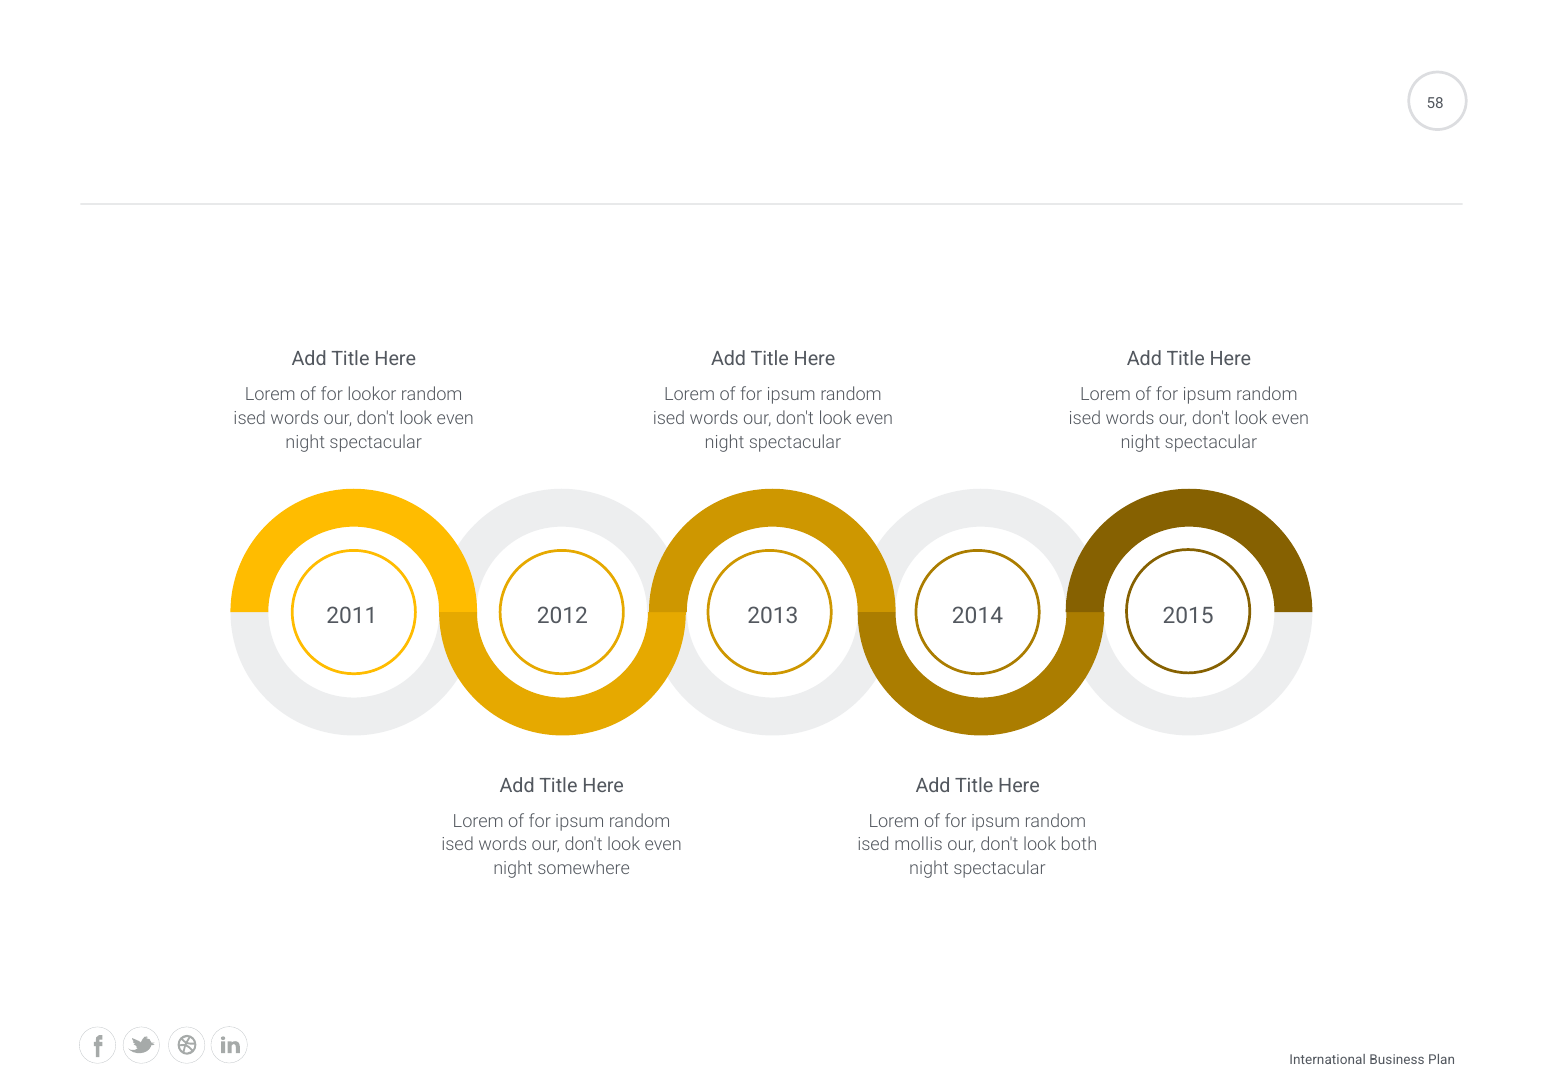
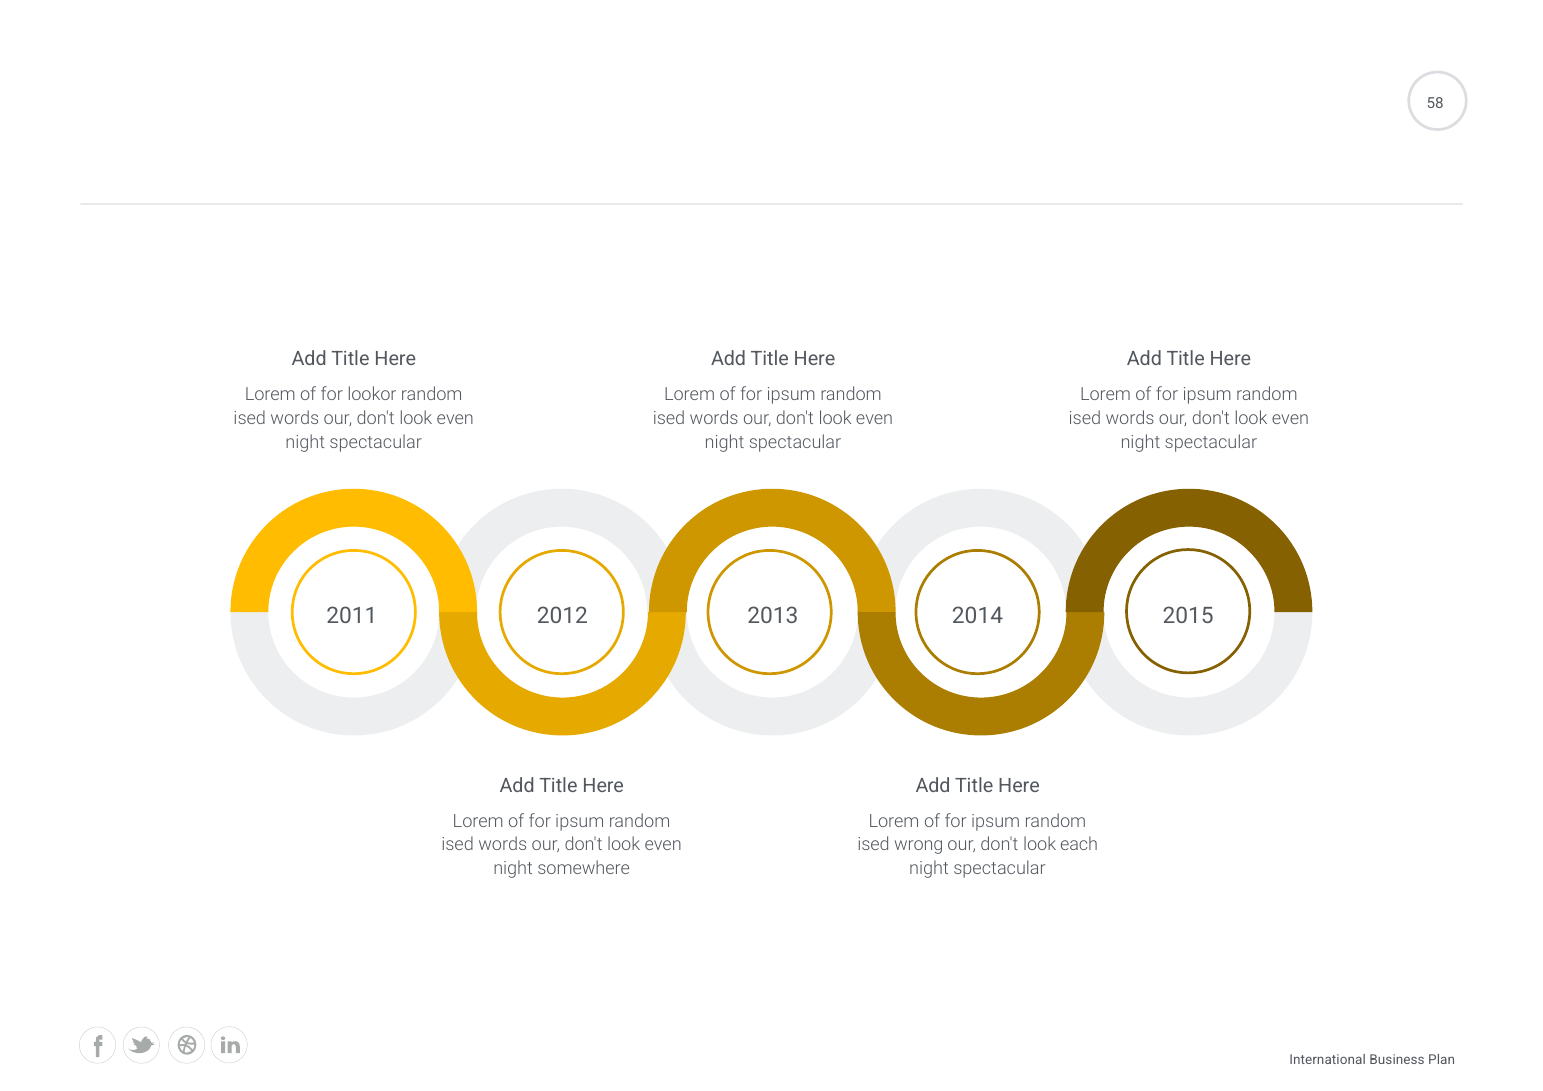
mollis: mollis -> wrong
both: both -> each
